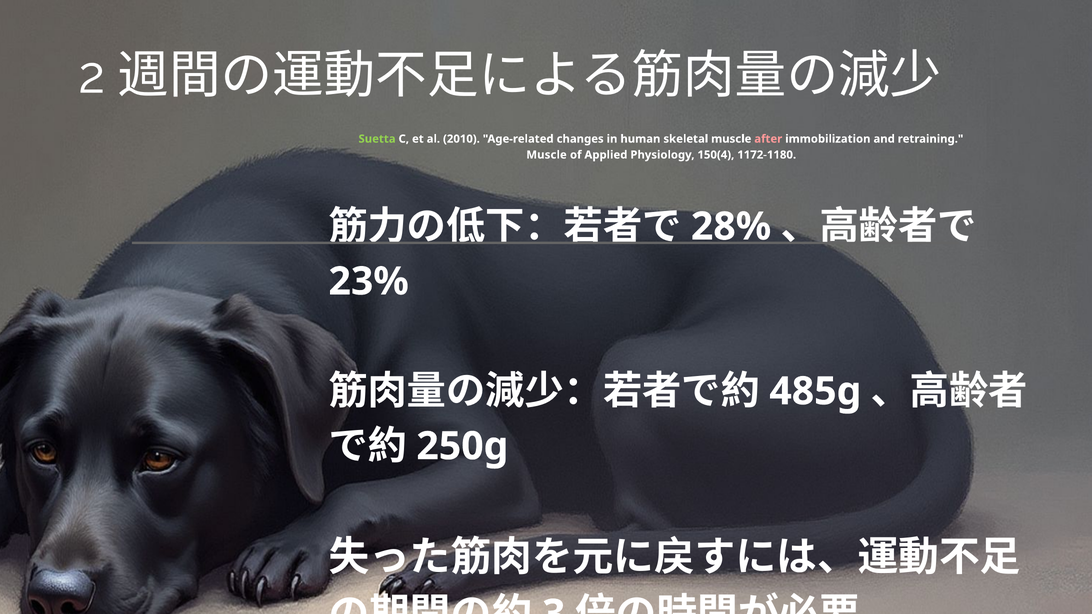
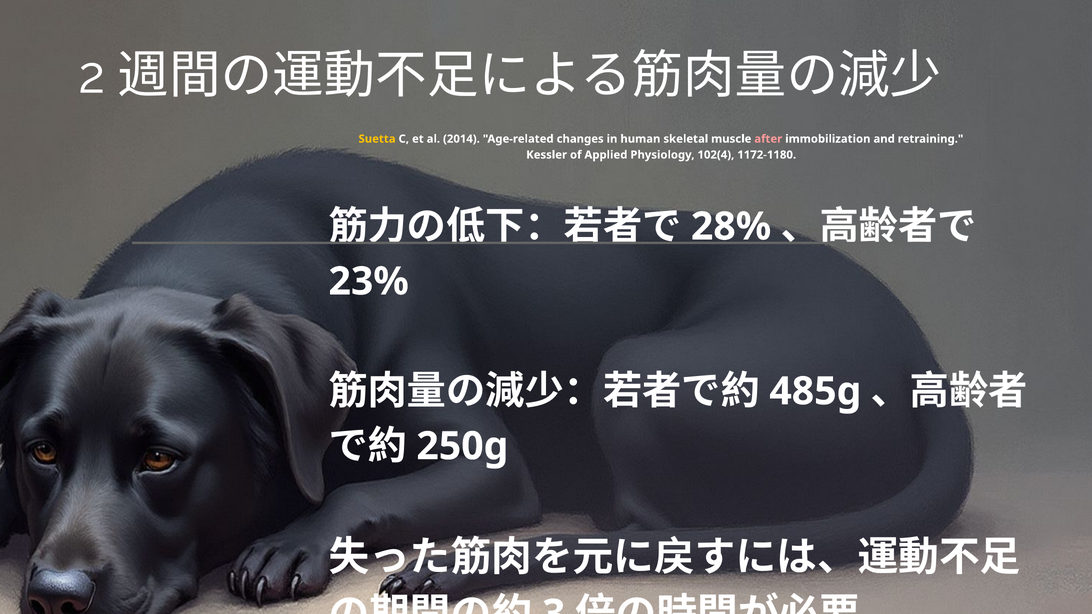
Suetta colour: light green -> yellow
2010: 2010 -> 2014
Muscle at (547, 155): Muscle -> Kessler
150(4: 150(4 -> 102(4
